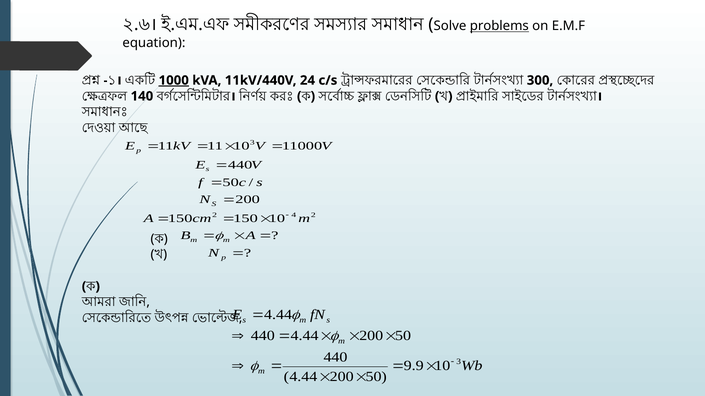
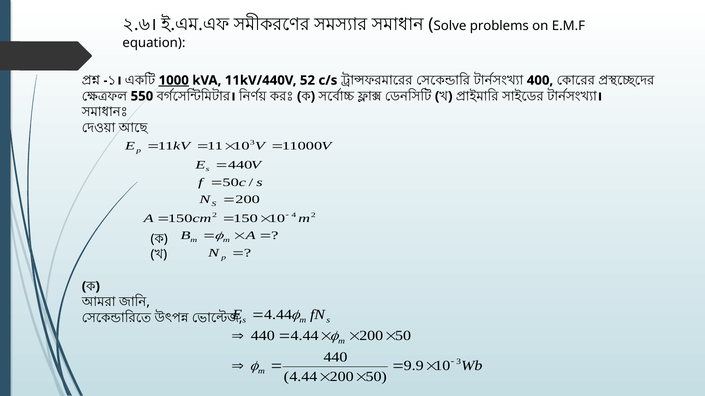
problems underline: present -> none
24: 24 -> 52
300: 300 -> 400
140: 140 -> 550
